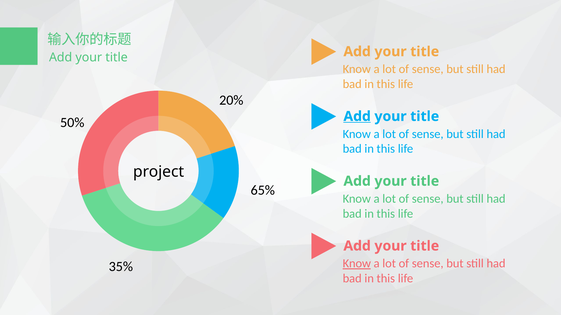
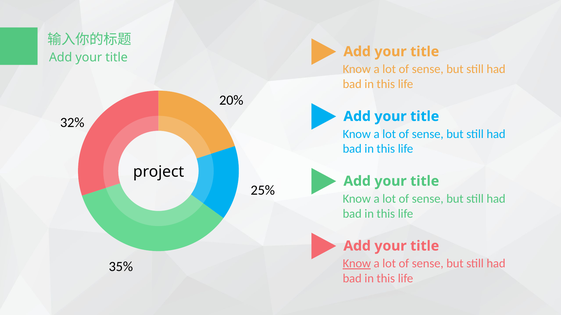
Add at (357, 117) underline: present -> none
50%: 50% -> 32%
65%: 65% -> 25%
